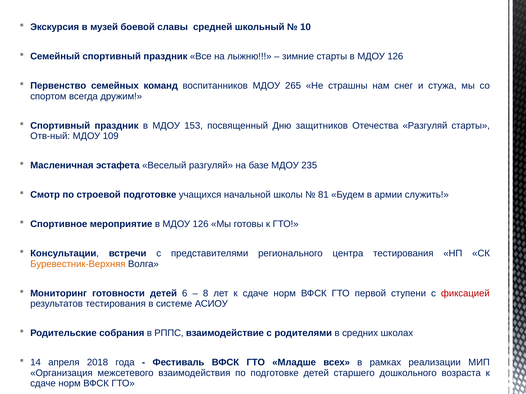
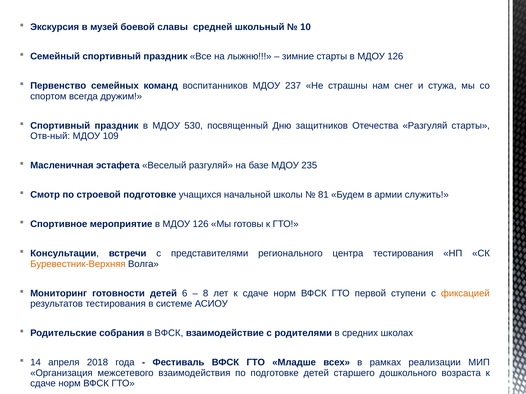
265: 265 -> 237
153: 153 -> 530
фиксацией colour: red -> orange
в РППС: РППС -> ВФСК
